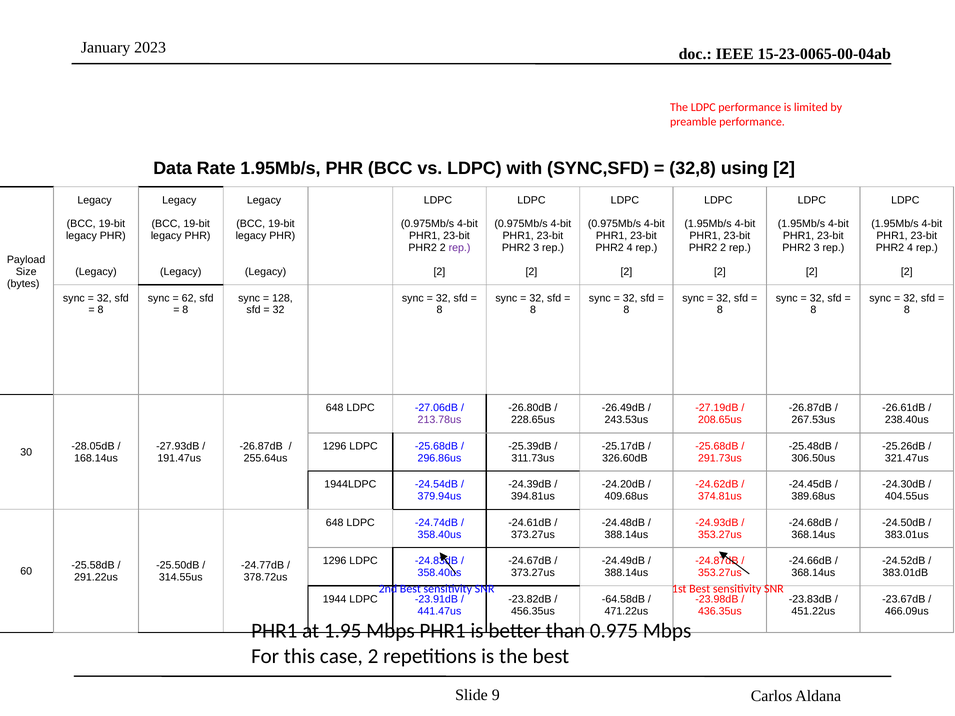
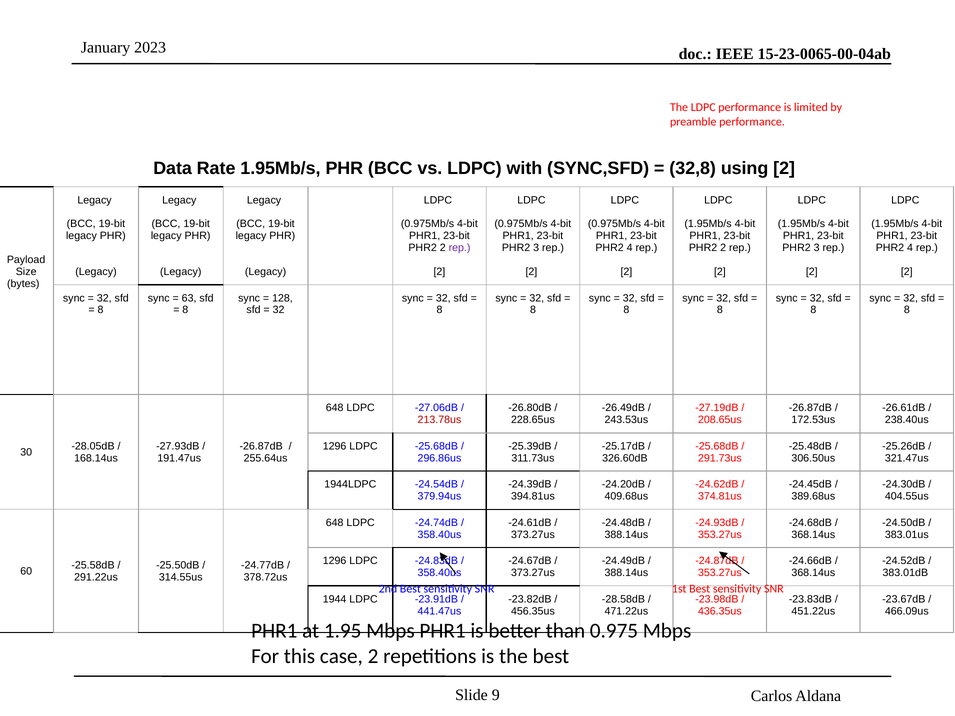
62: 62 -> 63
213.78us colour: purple -> red
267.53us: 267.53us -> 172.53us
-64.58dB: -64.58dB -> -28.58dB
